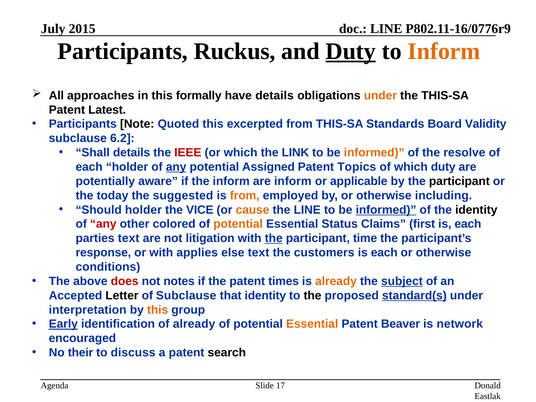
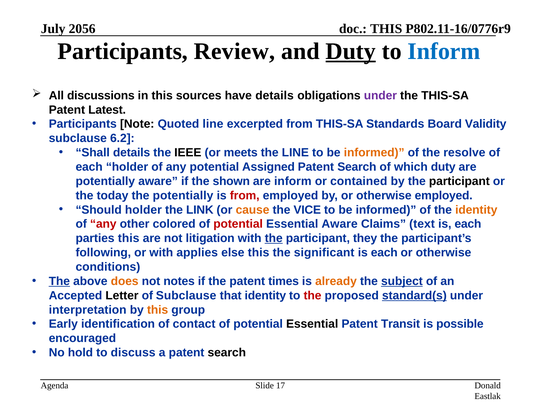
2015: 2015 -> 2056
LINE at (386, 29): LINE -> THIS
Ruckus: Ruckus -> Review
Inform at (444, 51) colour: orange -> blue
approaches: approaches -> discussions
formally: formally -> sources
under at (380, 95) colour: orange -> purple
Quoted this: this -> line
IEEE colour: red -> black
or which: which -> meets
the LINK: LINK -> LINE
any at (176, 167) underline: present -> none
Topics at (357, 167): Topics -> Search
the inform: inform -> shown
applicable: applicable -> contained
the suggested: suggested -> potentially
from at (245, 195) colour: orange -> red
otherwise including: including -> employed
VICE: VICE -> LINK
the LINE: LINE -> VICE
informed at (386, 210) underline: present -> none
identity at (476, 210) colour: black -> orange
potential at (238, 224) colour: orange -> red
Essential Status: Status -> Aware
first: first -> text
parties text: text -> this
time: time -> they
response: response -> following
else text: text -> this
customers: customers -> significant
The at (59, 281) underline: none -> present
does colour: red -> orange
the at (312, 295) colour: black -> red
Early underline: present -> none
of already: already -> contact
Essential at (312, 324) colour: orange -> black
Beaver: Beaver -> Transit
network: network -> possible
their: their -> hold
